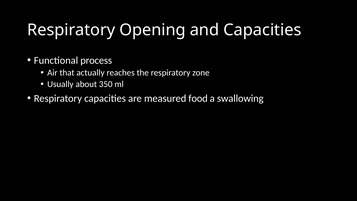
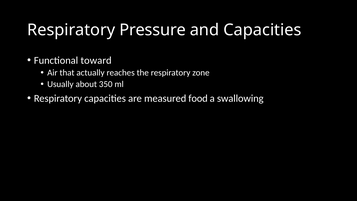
Opening: Opening -> Pressure
process: process -> toward
